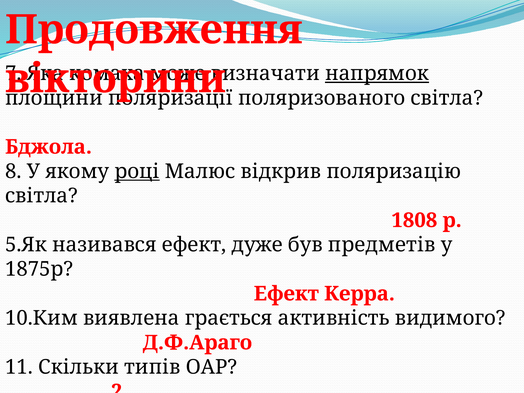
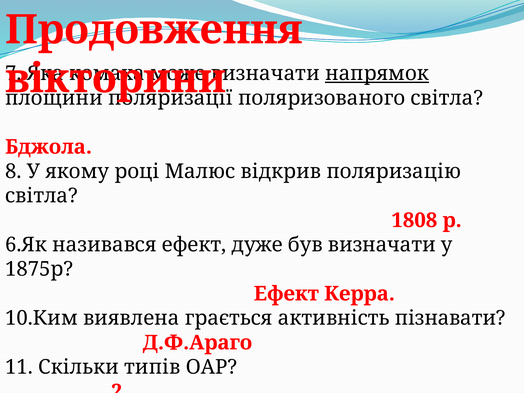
році underline: present -> none
5.Як: 5.Як -> 6.Як
був предметів: предметів -> визначати
видимого: видимого -> пізнавати
